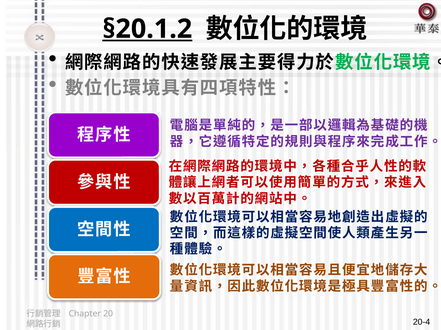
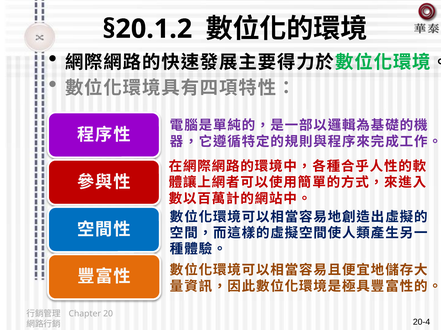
§20.1.2 underline: present -> none
